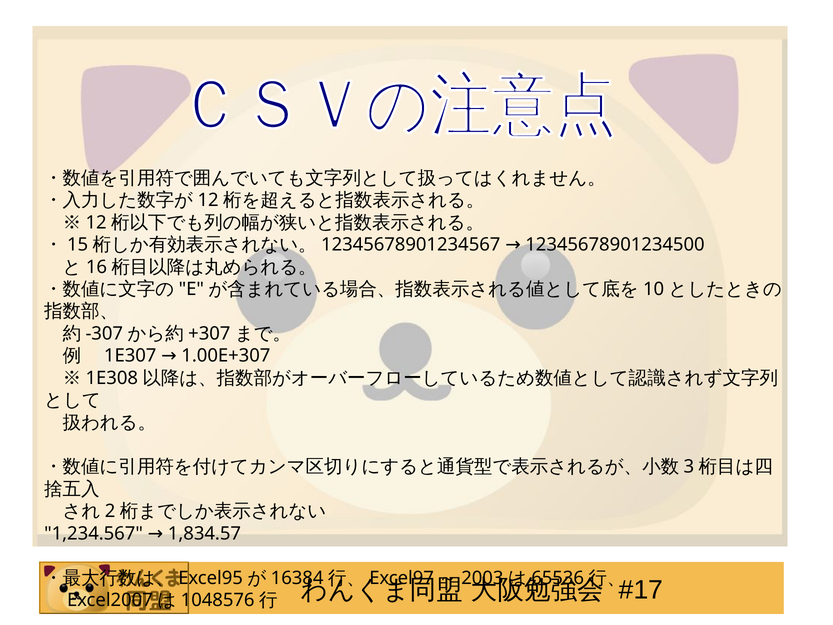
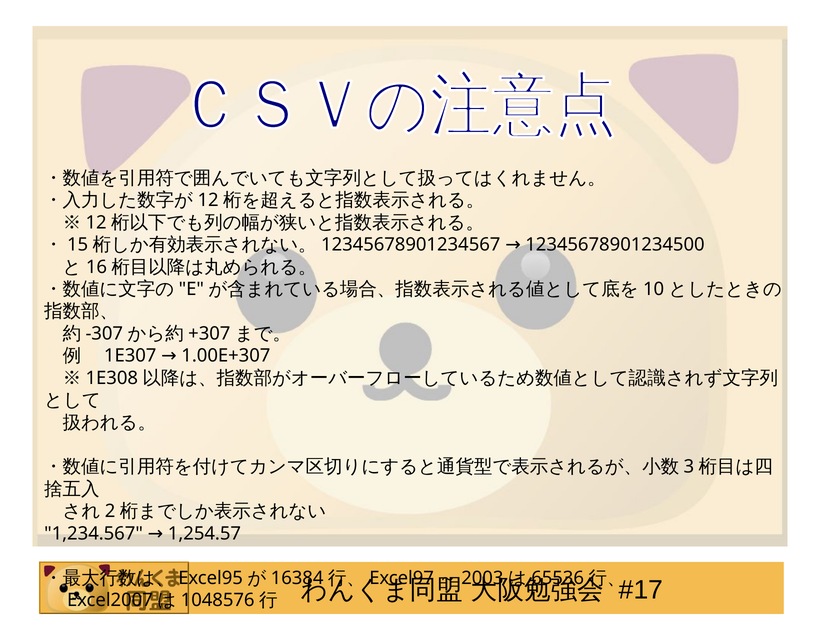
1,834.57: 1,834.57 -> 1,254.57
